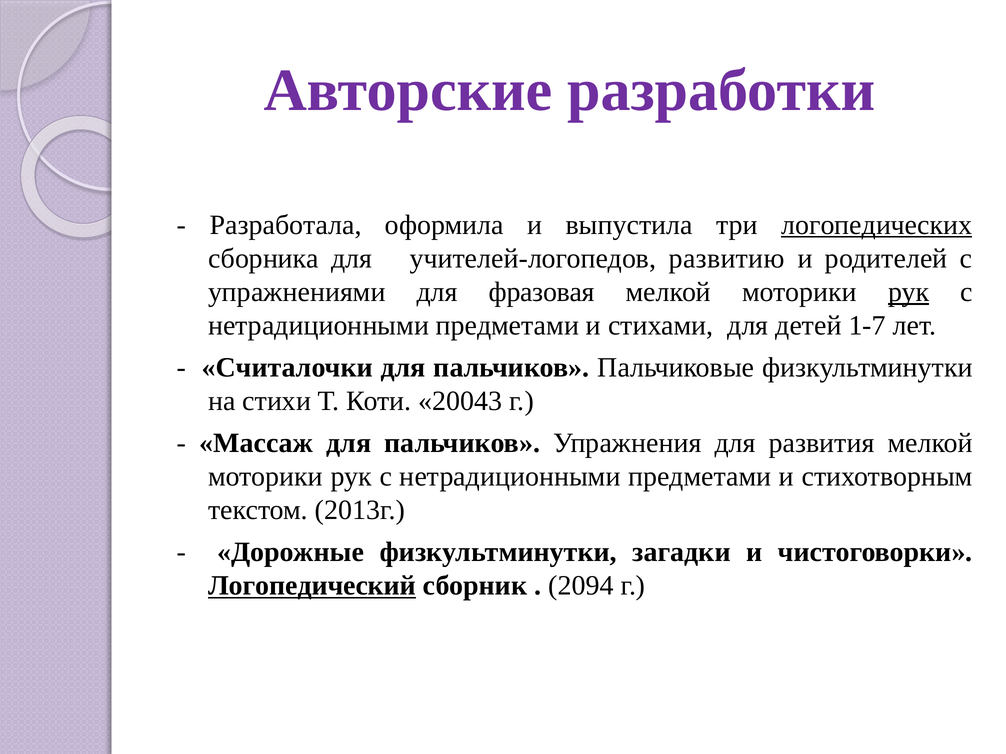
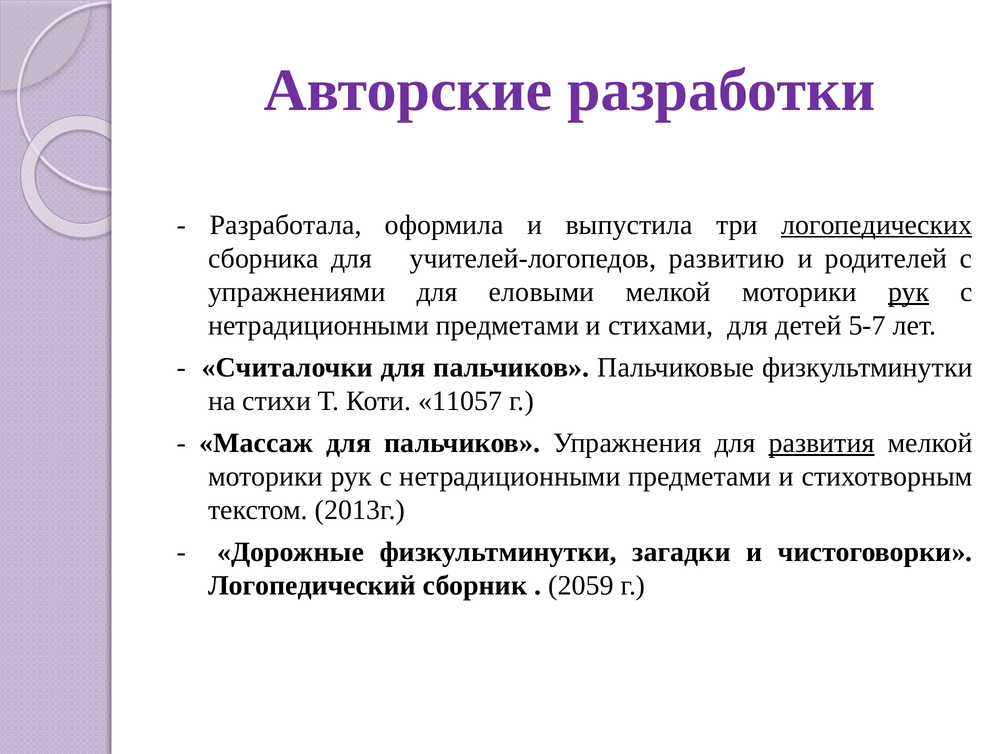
фразовая: фразовая -> еловыми
1-7: 1-7 -> 5-7
20043: 20043 -> 11057
развития underline: none -> present
Логопедический underline: present -> none
2094: 2094 -> 2059
